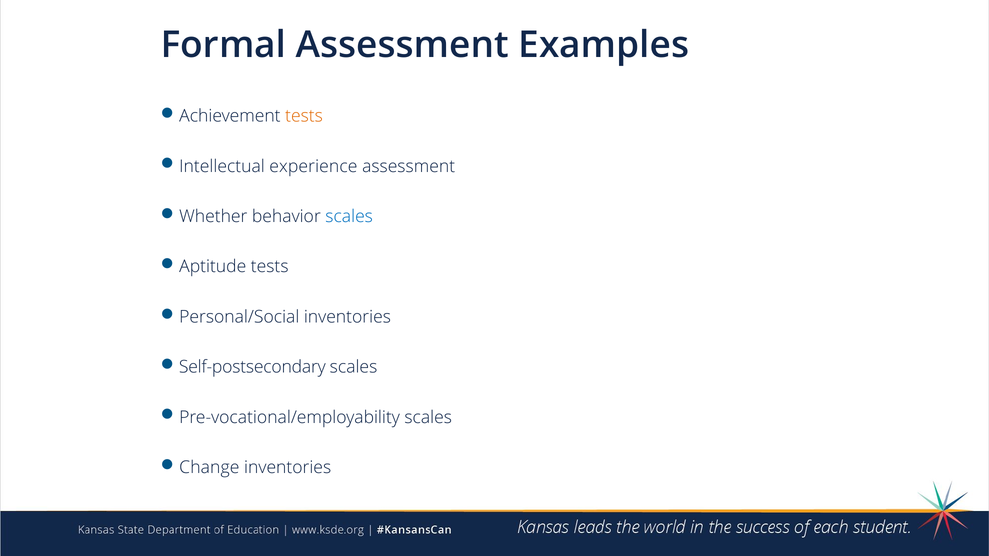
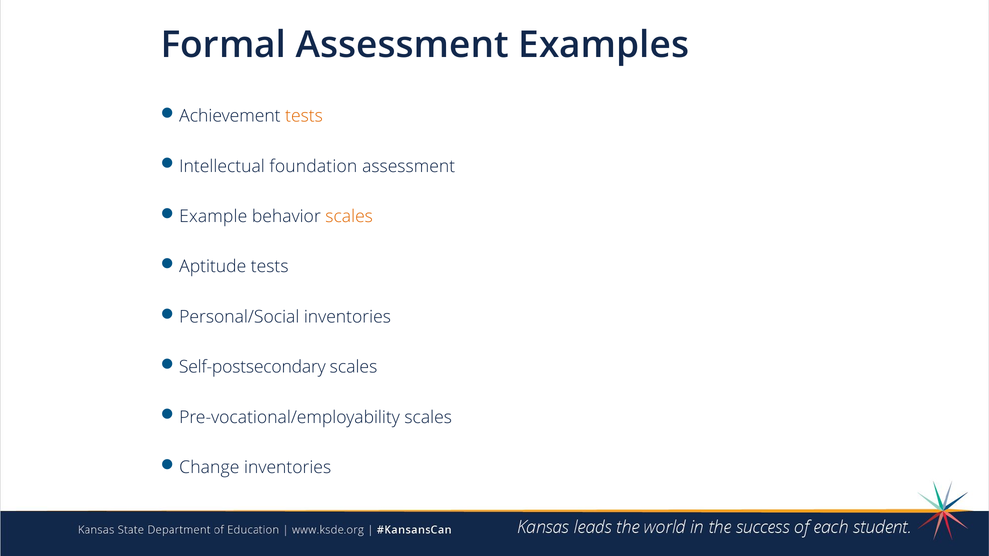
experience: experience -> foundation
Whether: Whether -> Example
scales at (349, 217) colour: blue -> orange
